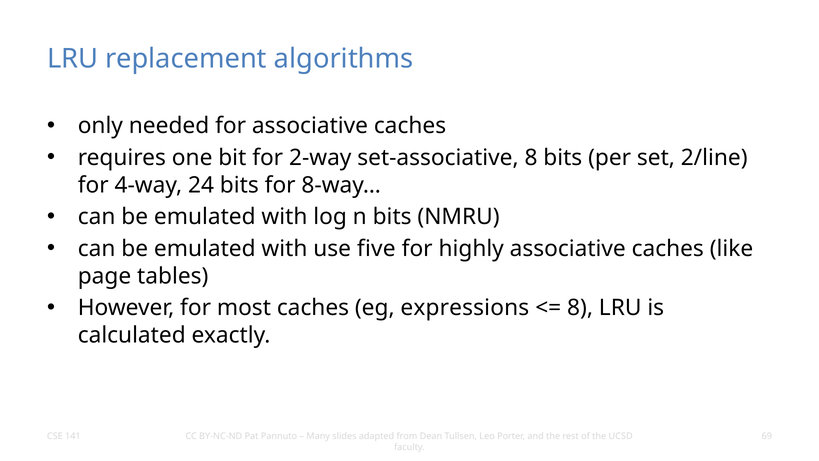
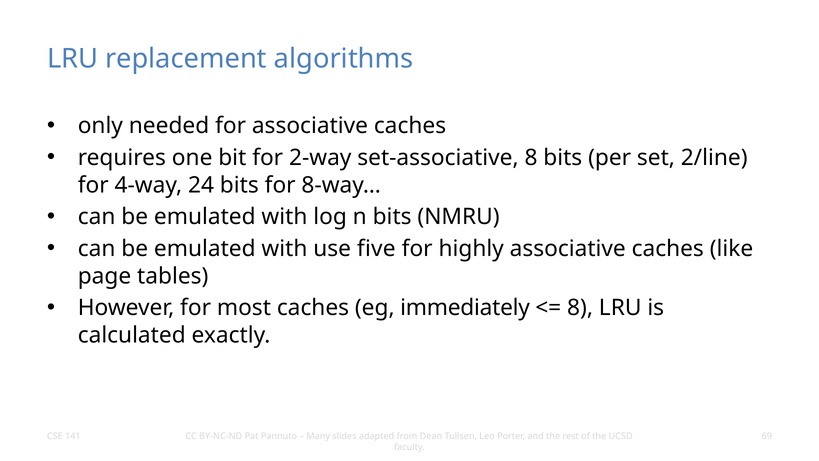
expressions: expressions -> immediately
